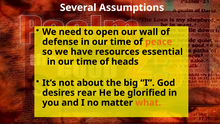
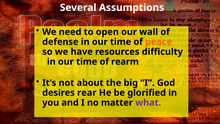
essential: essential -> difficulty
heads: heads -> rearm
what colour: orange -> purple
